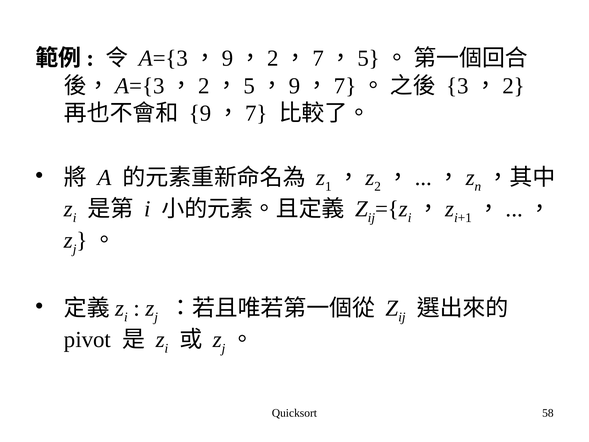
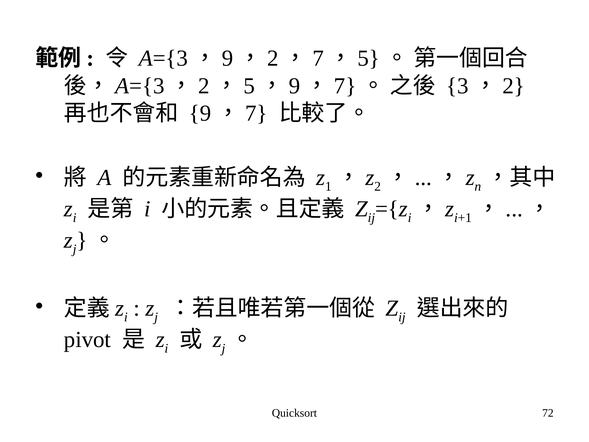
58: 58 -> 72
